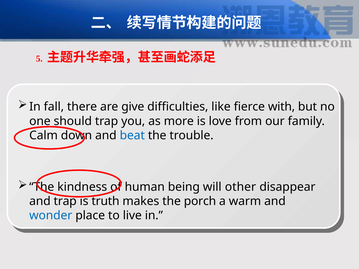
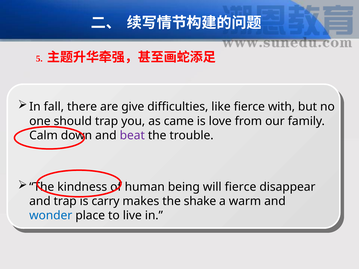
more: more -> came
beat colour: blue -> purple
will other: other -> fierce
truth: truth -> carry
porch: porch -> shake
